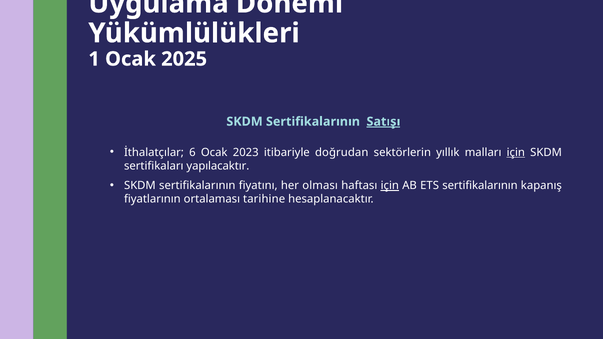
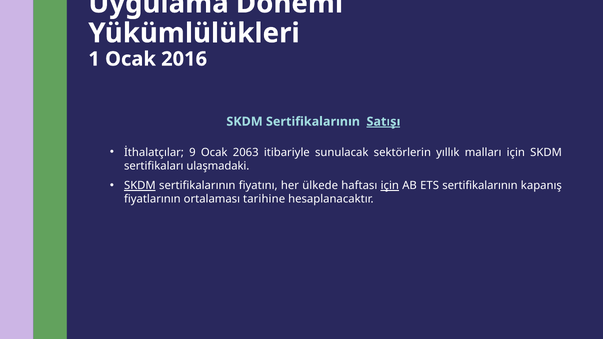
2025: 2025 -> 2016
6: 6 -> 9
2023: 2023 -> 2063
doğrudan: doğrudan -> sunulacak
için at (516, 152) underline: present -> none
yapılacaktır: yapılacaktır -> ulaşmadaki
SKDM at (140, 186) underline: none -> present
olması: olması -> ülkede
